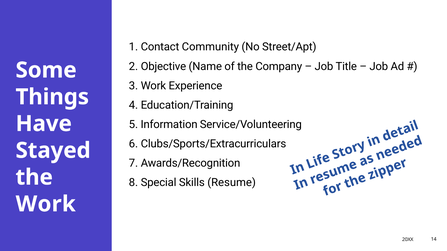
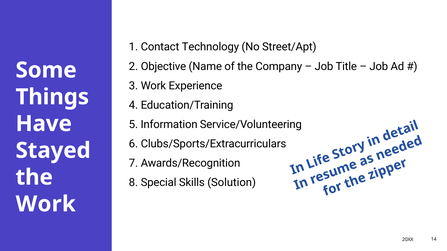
Community: Community -> Technology
Resume: Resume -> Solution
